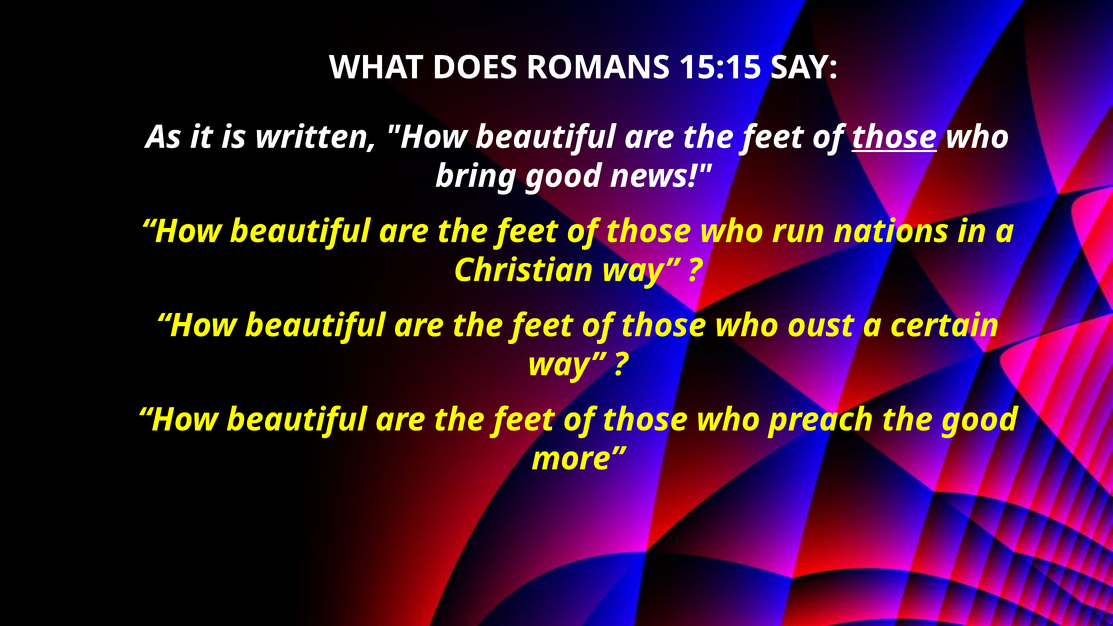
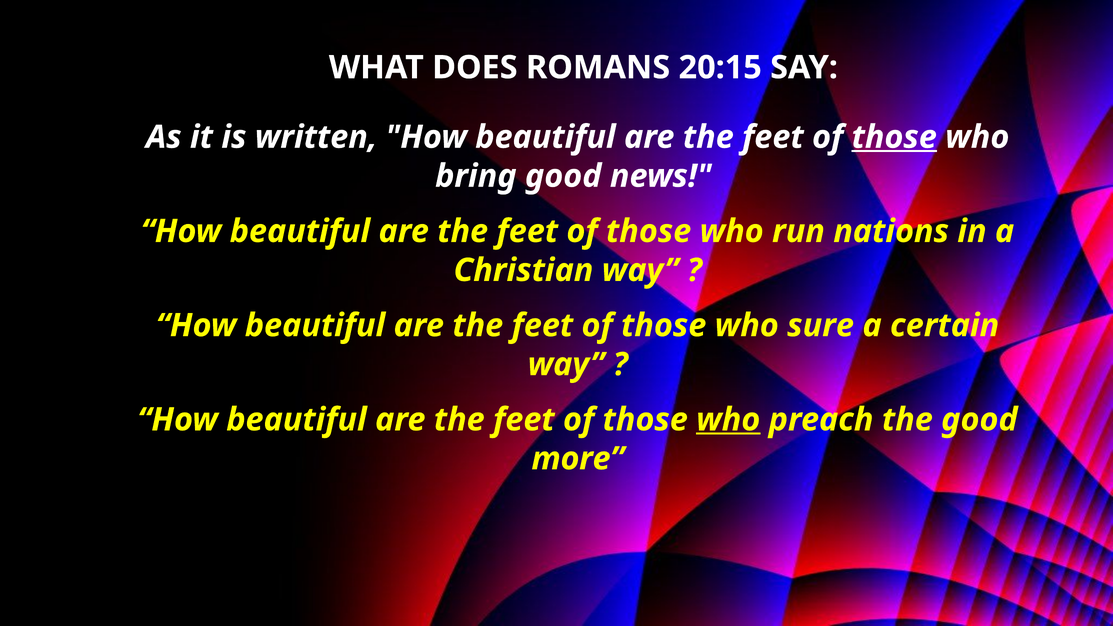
15:15: 15:15 -> 20:15
oust: oust -> sure
who at (728, 420) underline: none -> present
